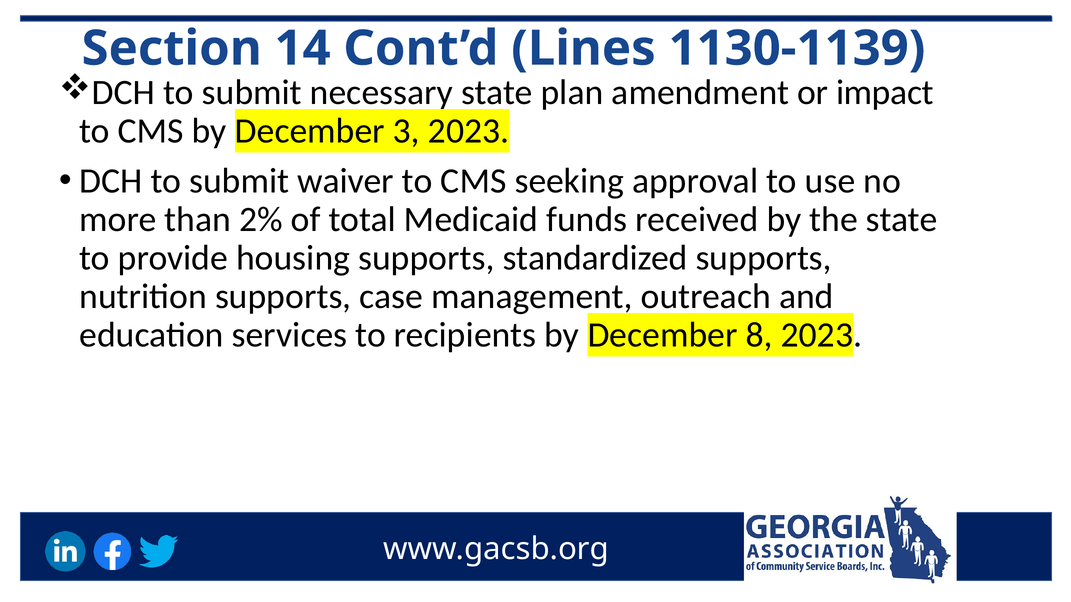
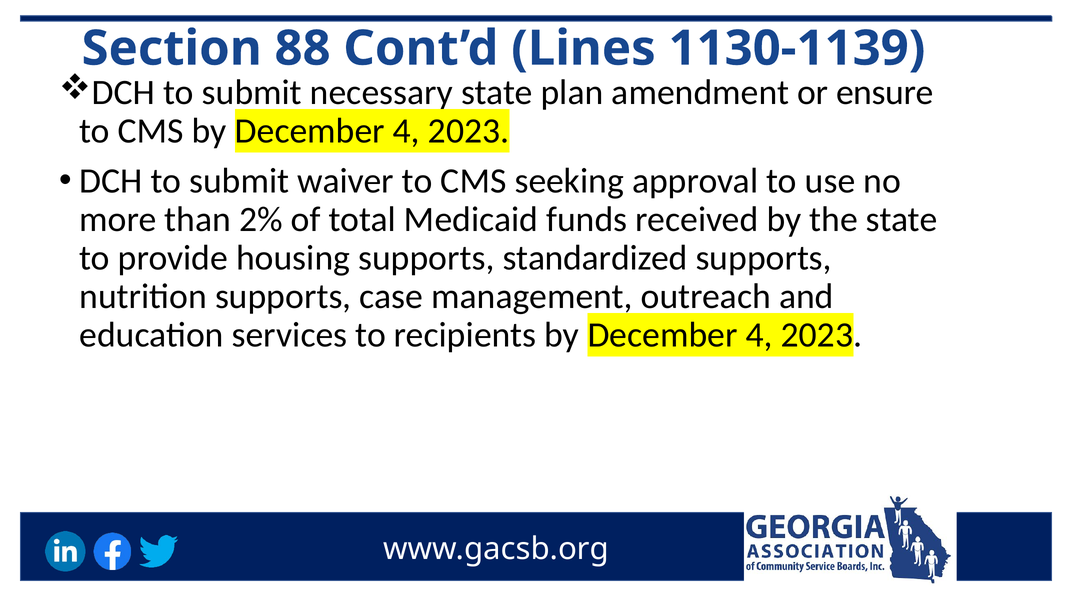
14: 14 -> 88
impact: impact -> ensure
CMS by December 3: 3 -> 4
recipients by December 8: 8 -> 4
